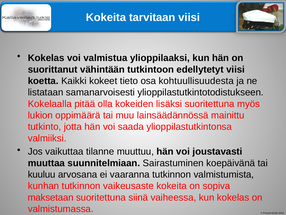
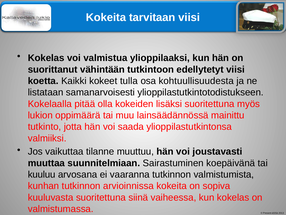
tieto: tieto -> tulla
vaikeusaste: vaikeusaste -> arvioinnissa
maksetaan: maksetaan -> kuuluvasta
